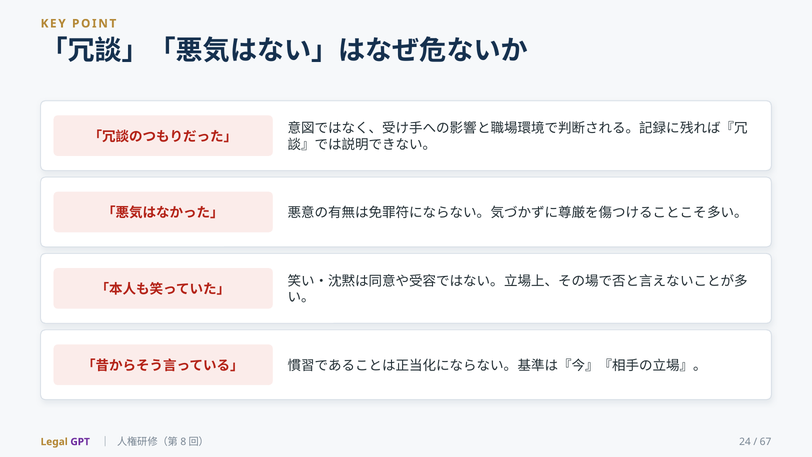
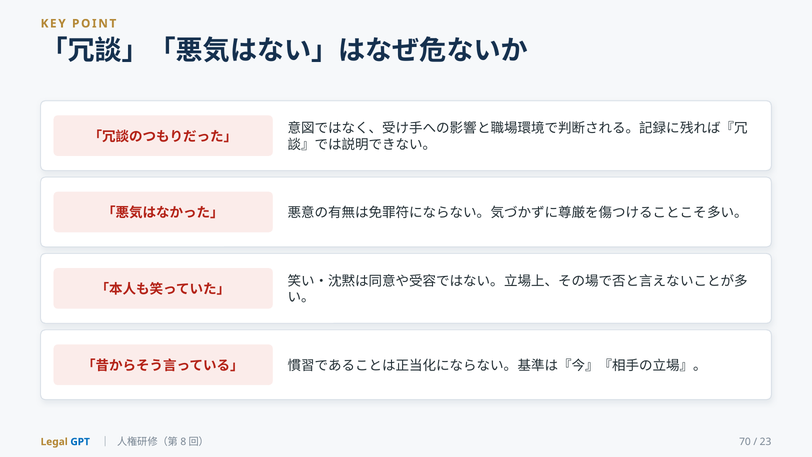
GPT colour: purple -> blue
24: 24 -> 70
67: 67 -> 23
